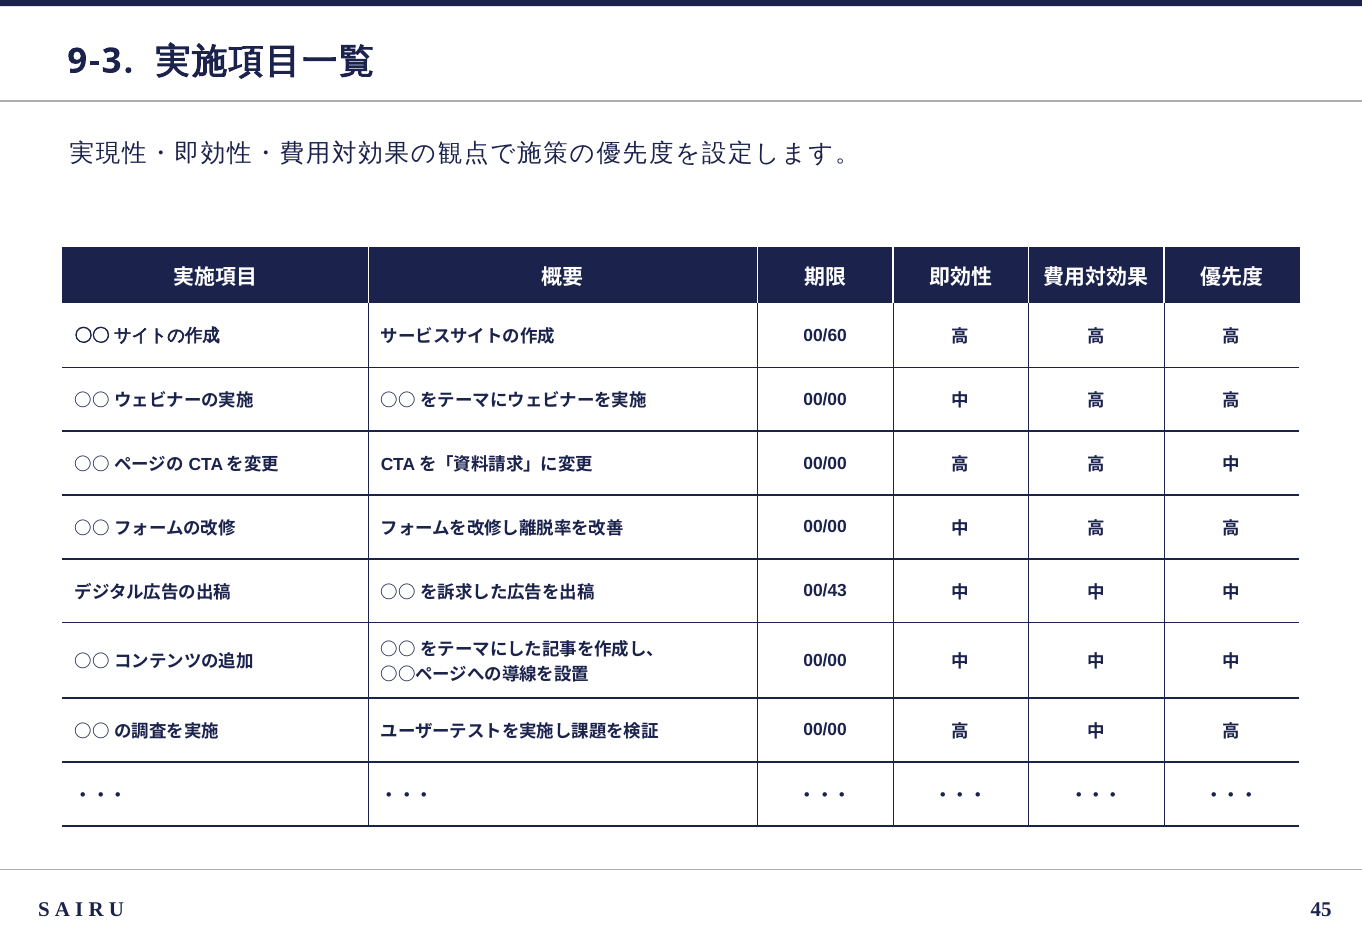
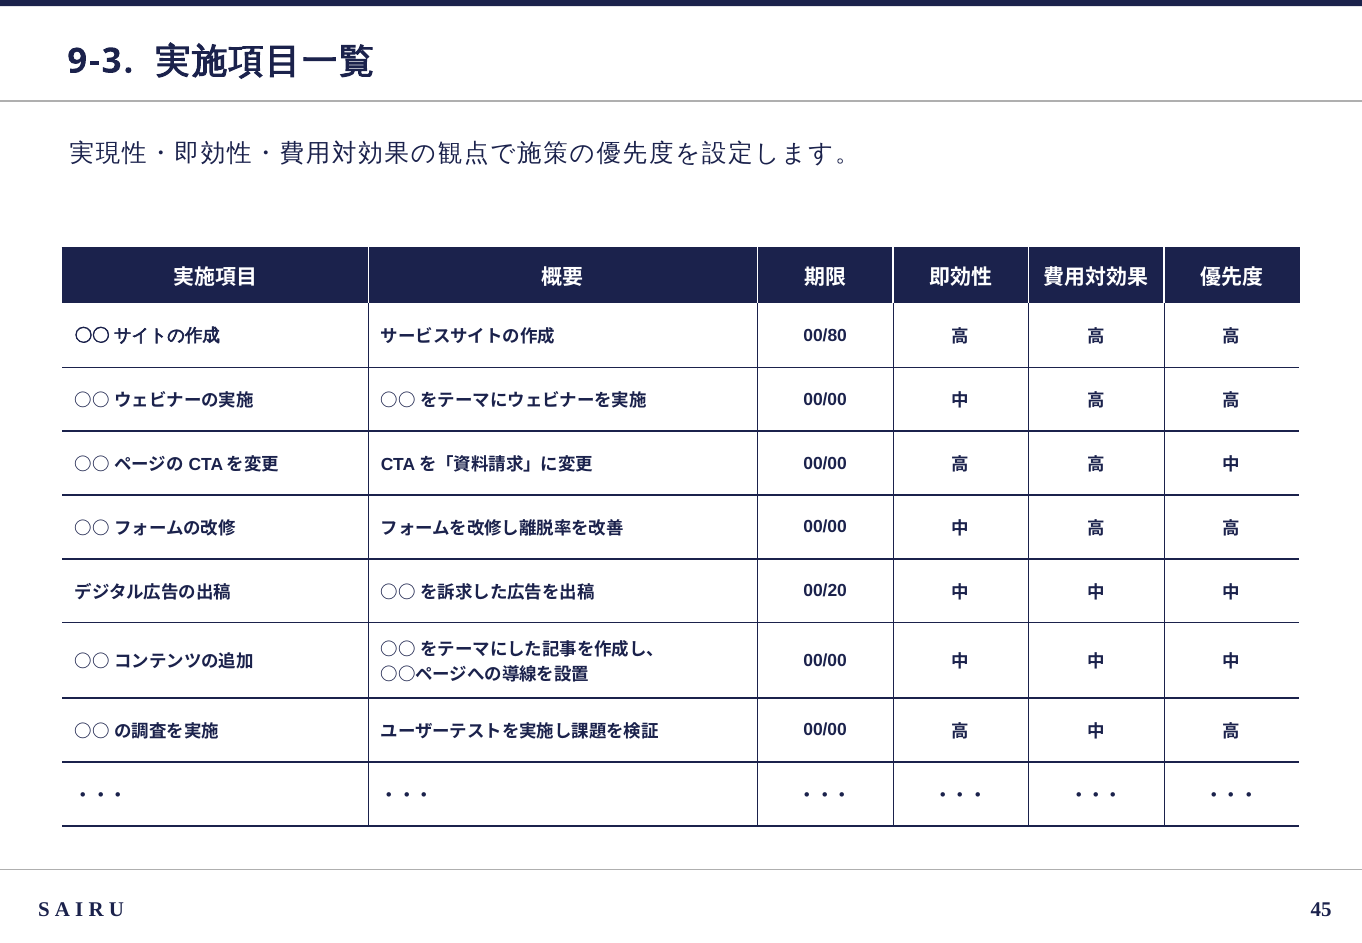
00/60: 00/60 -> 00/80
00/43: 00/43 -> 00/20
